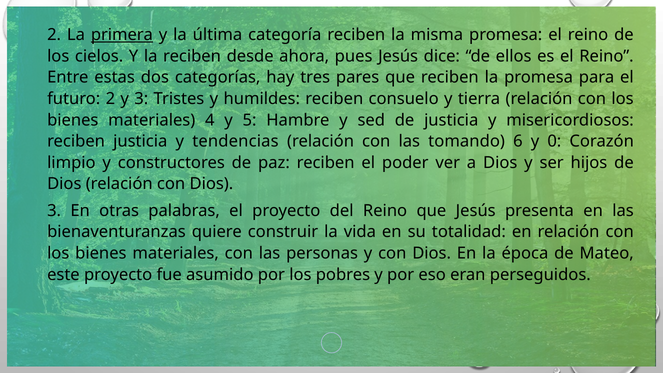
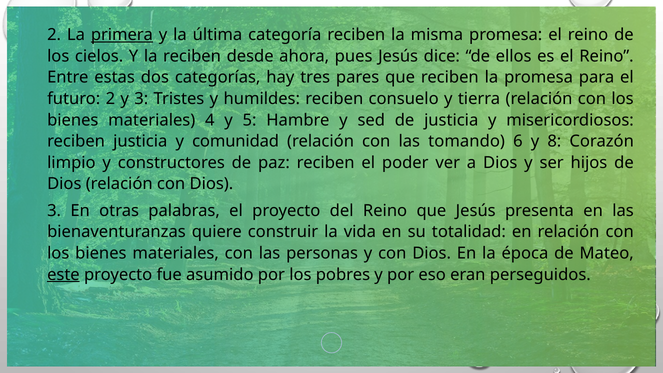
tendencias: tendencias -> comunidad
0: 0 -> 8
este underline: none -> present
